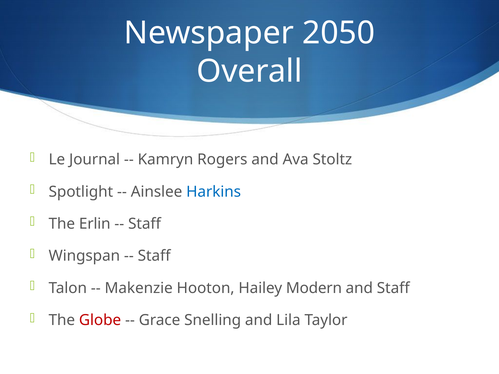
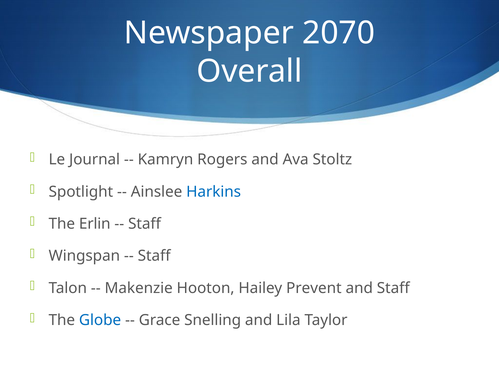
2050: 2050 -> 2070
Modern: Modern -> Prevent
Globe colour: red -> blue
